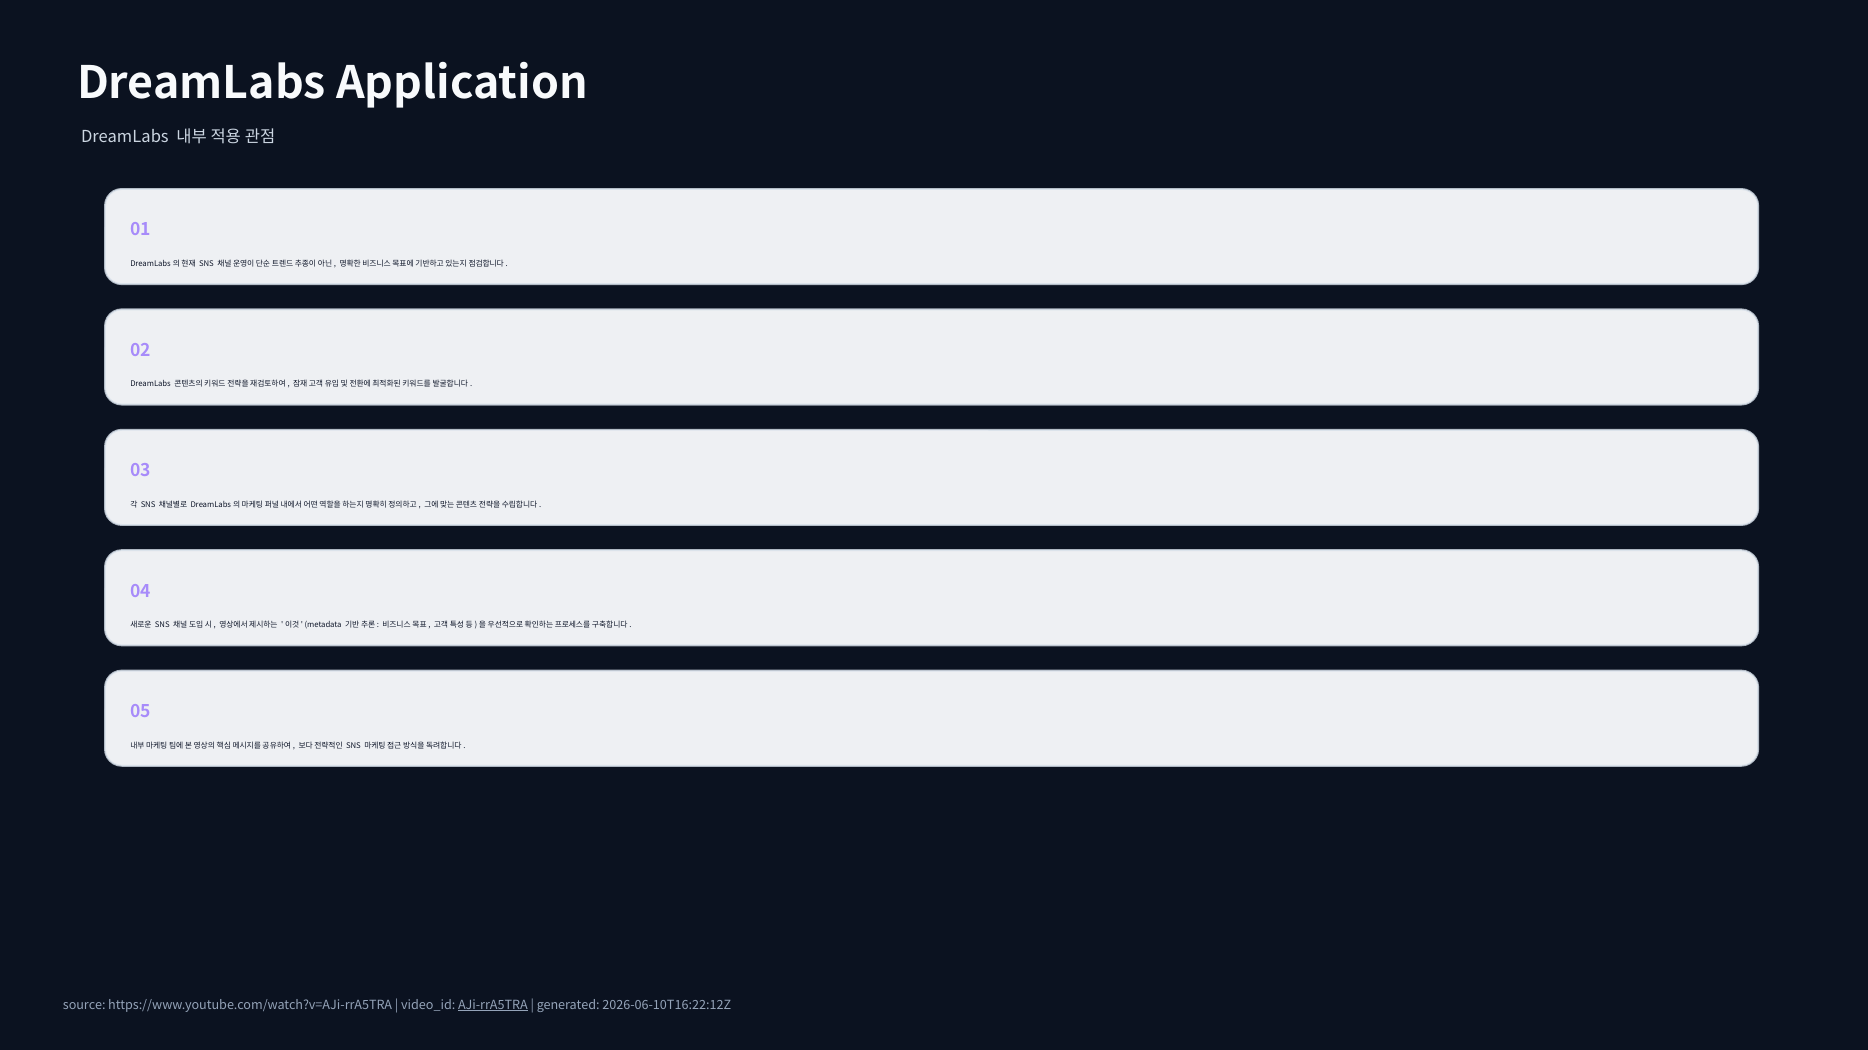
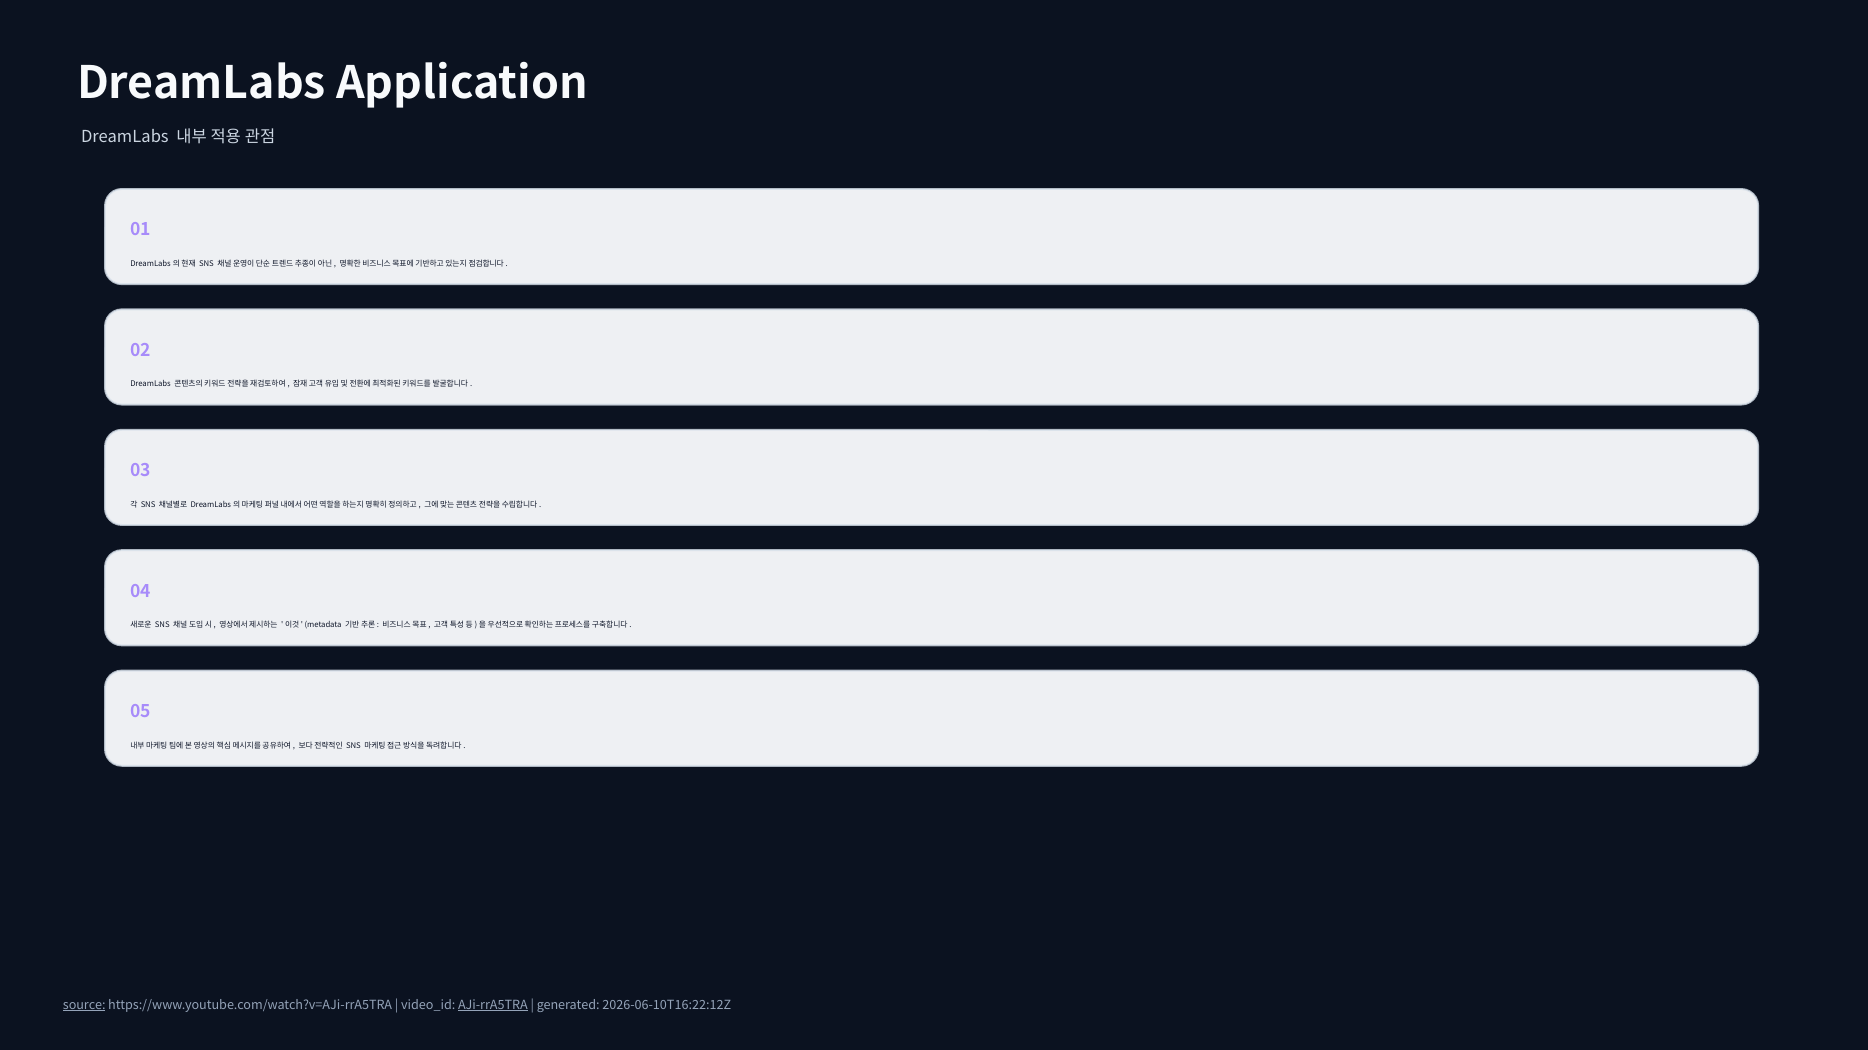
source underline: none -> present
